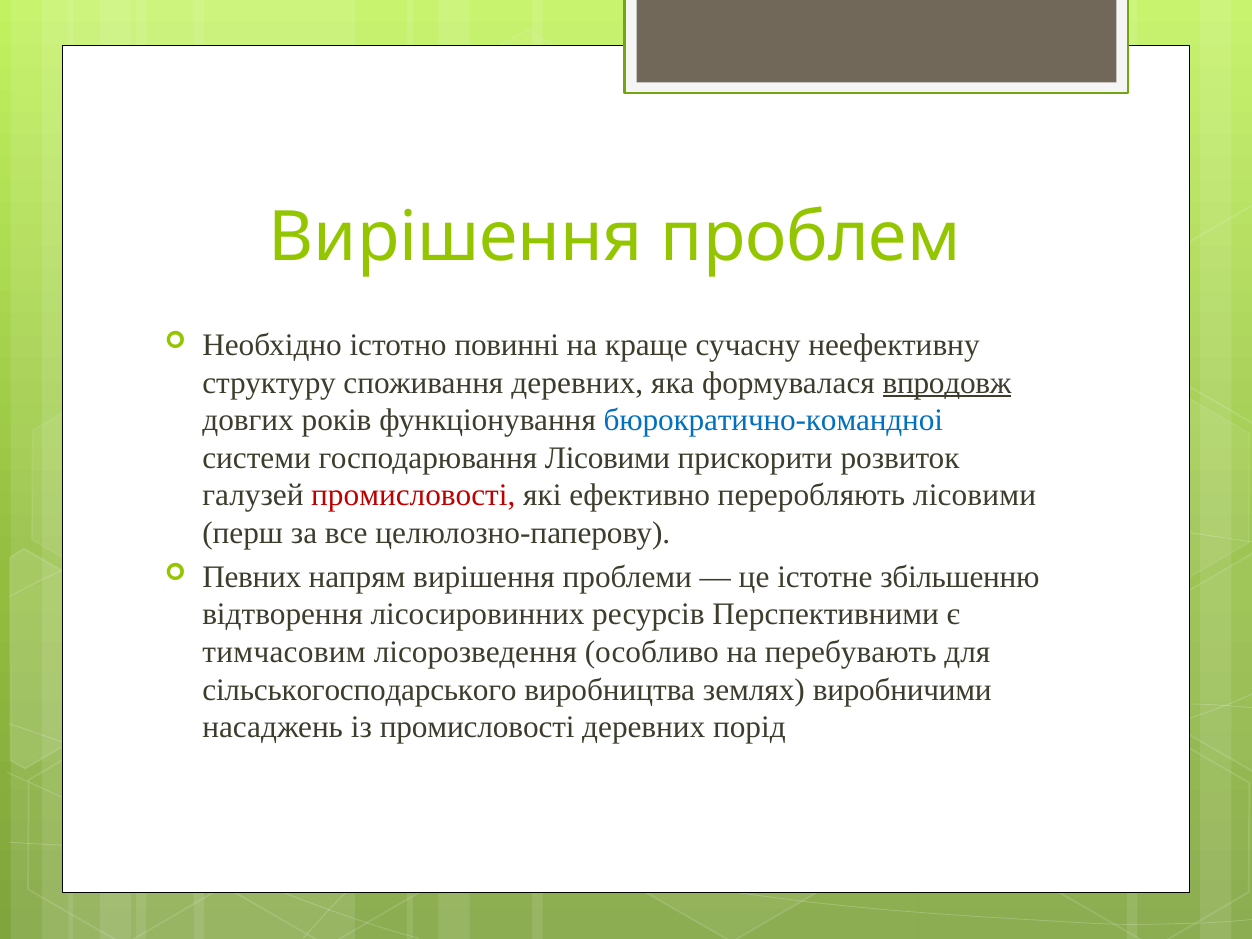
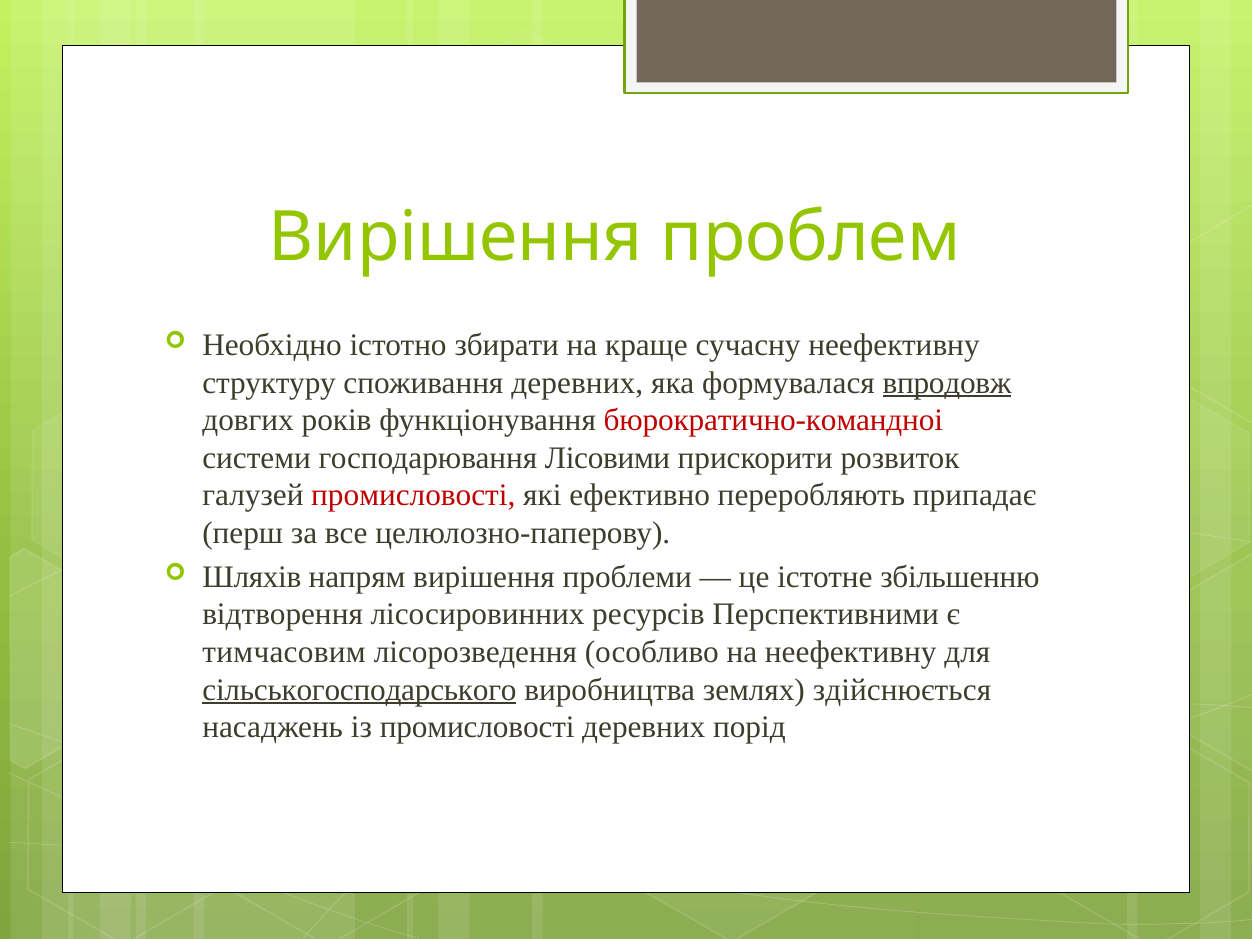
повинні: повинні -> збирати
бюрократично-командноі colour: blue -> red
переробляють лісовими: лісовими -> припадає
Певних: Певних -> Шляхів
на перебувають: перебувають -> неефективну
сільськогосподарського underline: none -> present
виробничими: виробничими -> здійснюється
